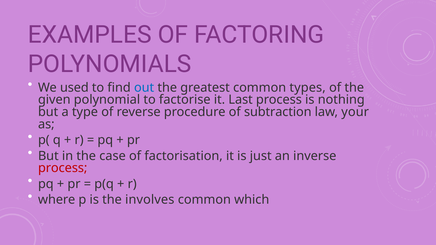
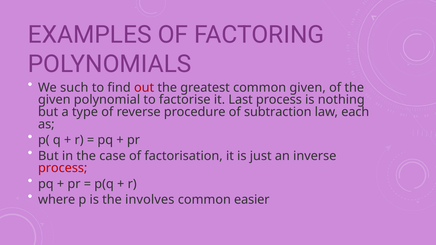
used: used -> such
out colour: blue -> red
common types: types -> given
your: your -> each
which: which -> easier
